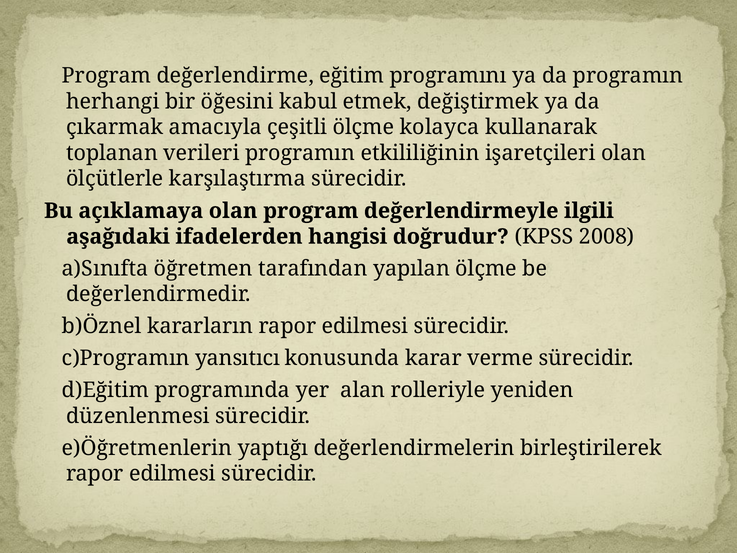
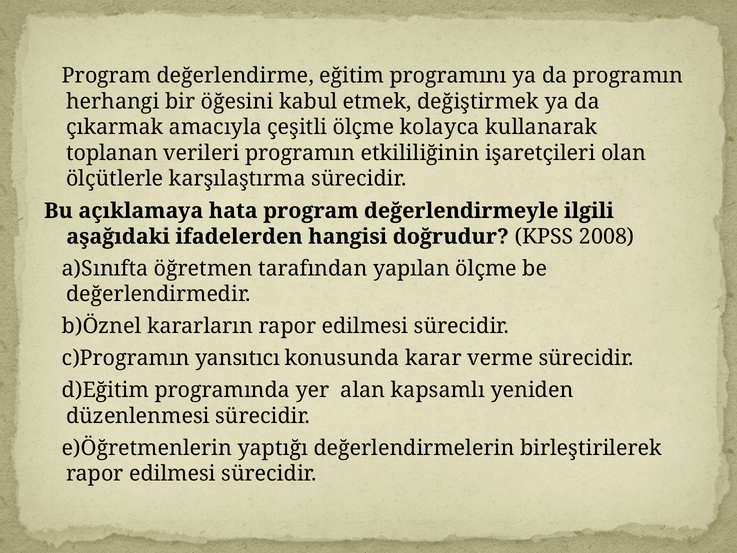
açıklamaya olan: olan -> hata
rolleriyle: rolleriyle -> kapsamlı
